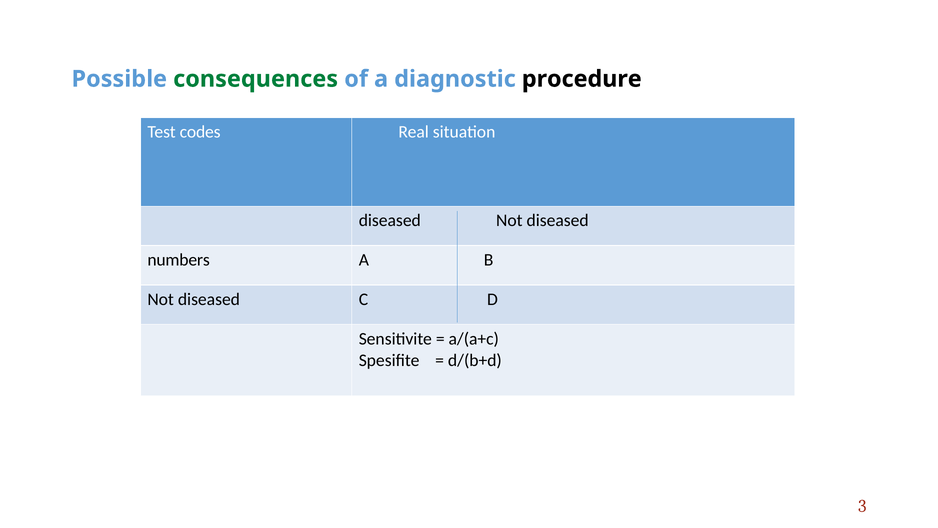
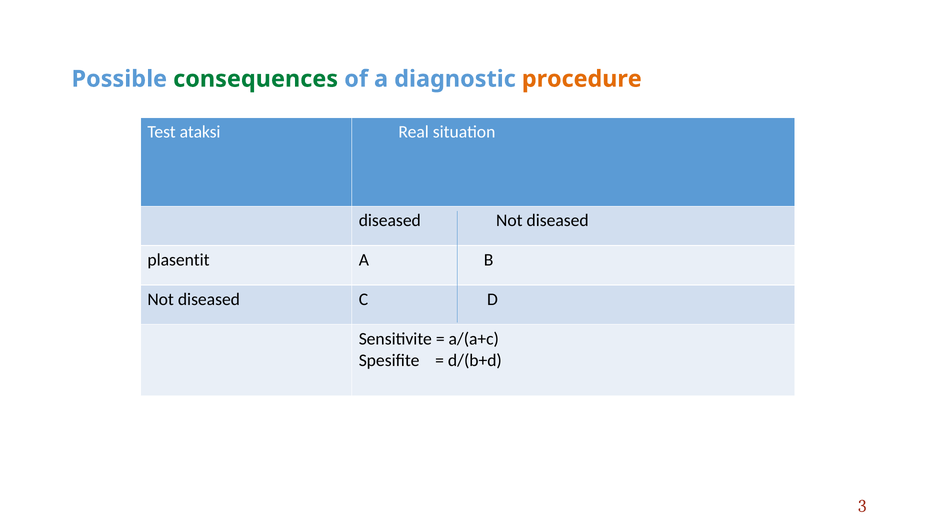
procedure colour: black -> orange
codes: codes -> ataksi
numbers: numbers -> plasentit
